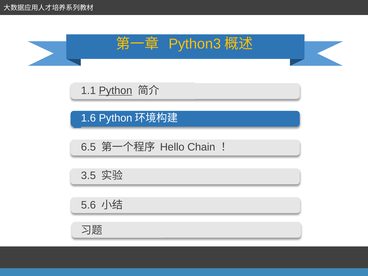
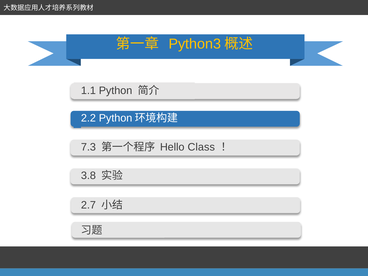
Python underline: present -> none
1.6: 1.6 -> 2.2
6.5: 6.5 -> 7.3
Chain: Chain -> Class
3.5: 3.5 -> 3.8
5.6: 5.6 -> 2.7
